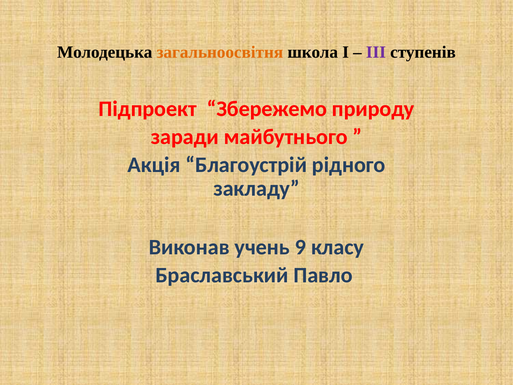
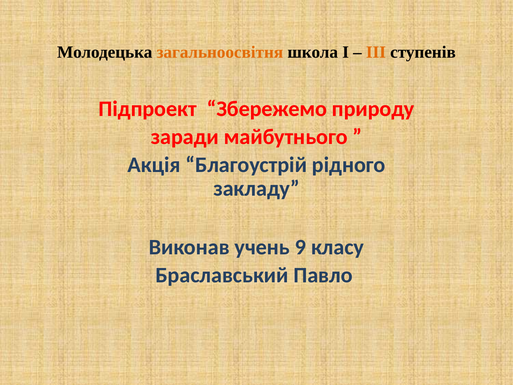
ІІІ colour: purple -> orange
